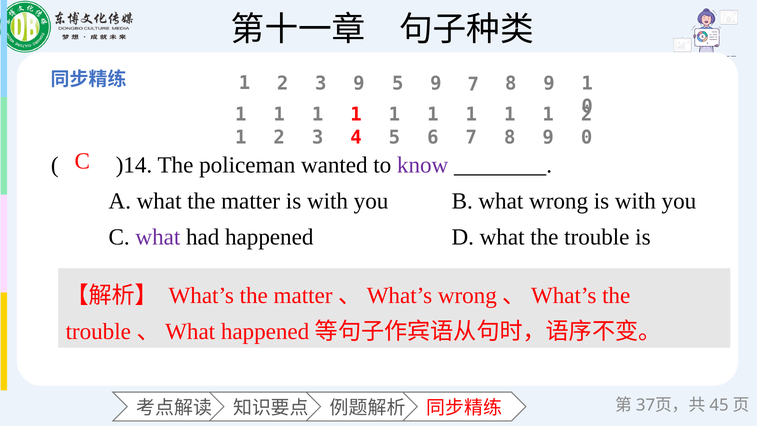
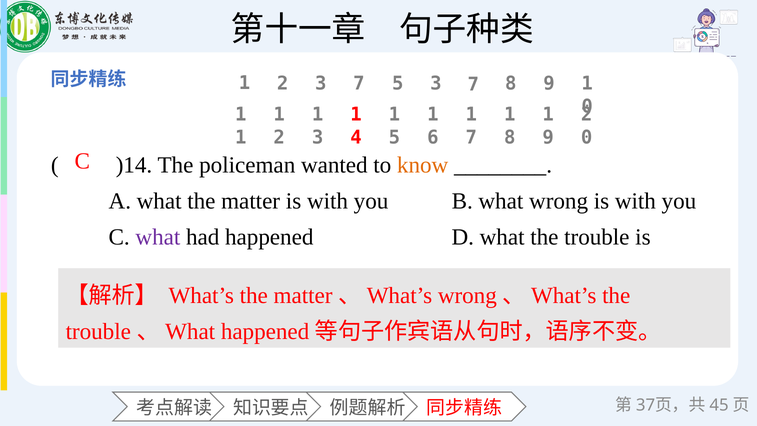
2 3 9: 9 -> 7
5 9: 9 -> 3
know colour: purple -> orange
